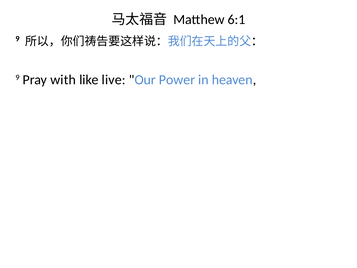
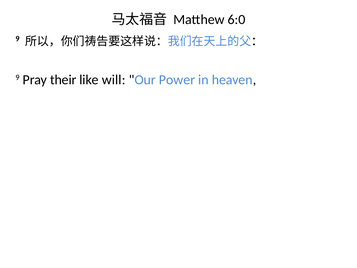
6:1: 6:1 -> 6:0
with: with -> their
live: live -> will
